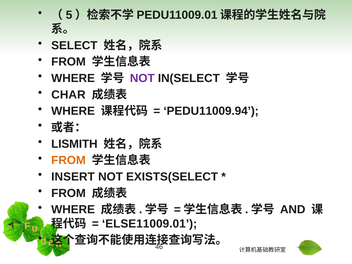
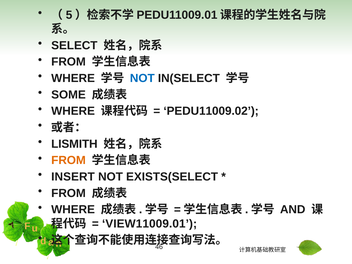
NOT at (142, 78) colour: purple -> blue
CHAR: CHAR -> SOME
PEDU11009.94: PEDU11009.94 -> PEDU11009.02
ELSE11009.01: ELSE11009.01 -> VIEW11009.01
